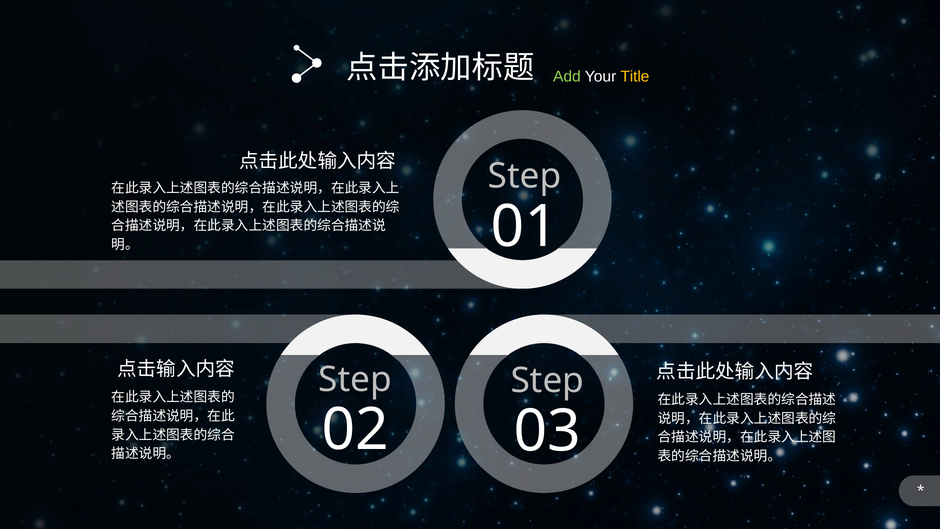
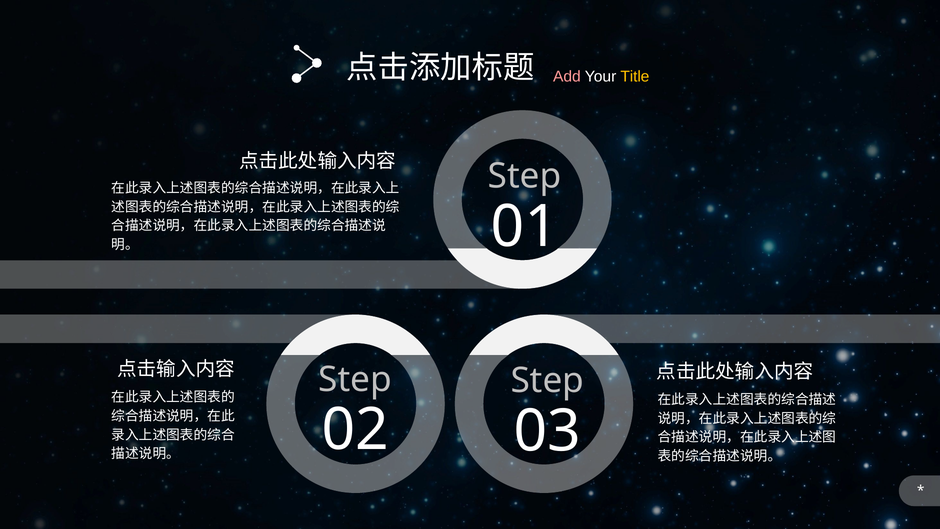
Add colour: light green -> pink
